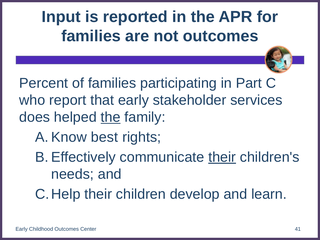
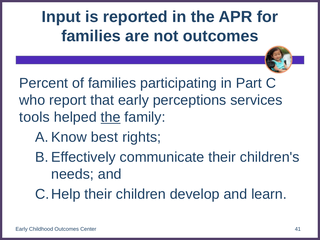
stakeholder: stakeholder -> perceptions
does: does -> tools
their at (222, 157) underline: present -> none
